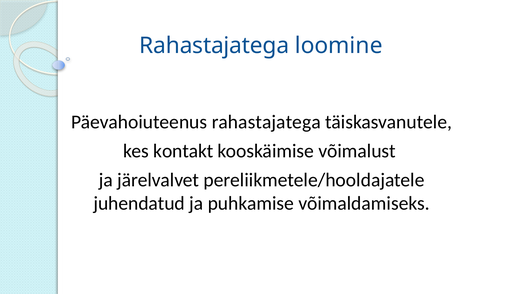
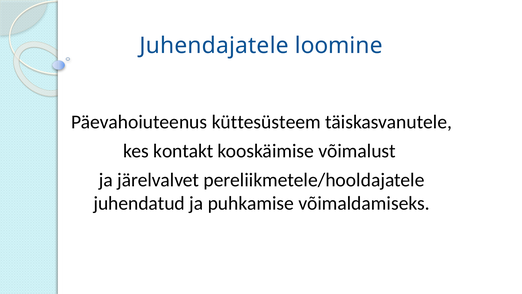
Rahastajatega at (214, 46): Rahastajatega -> Juhendajatele
Päevahoiuteenus rahastajatega: rahastajatega -> küttesüsteem
